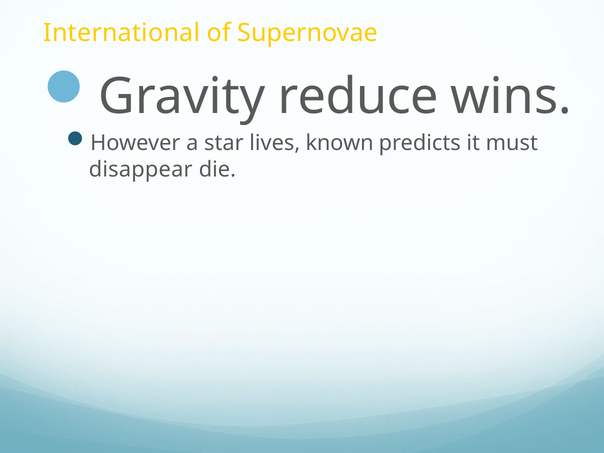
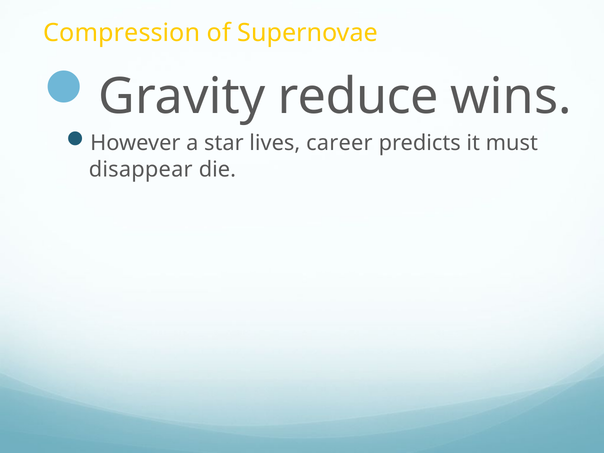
International: International -> Compression
known: known -> career
